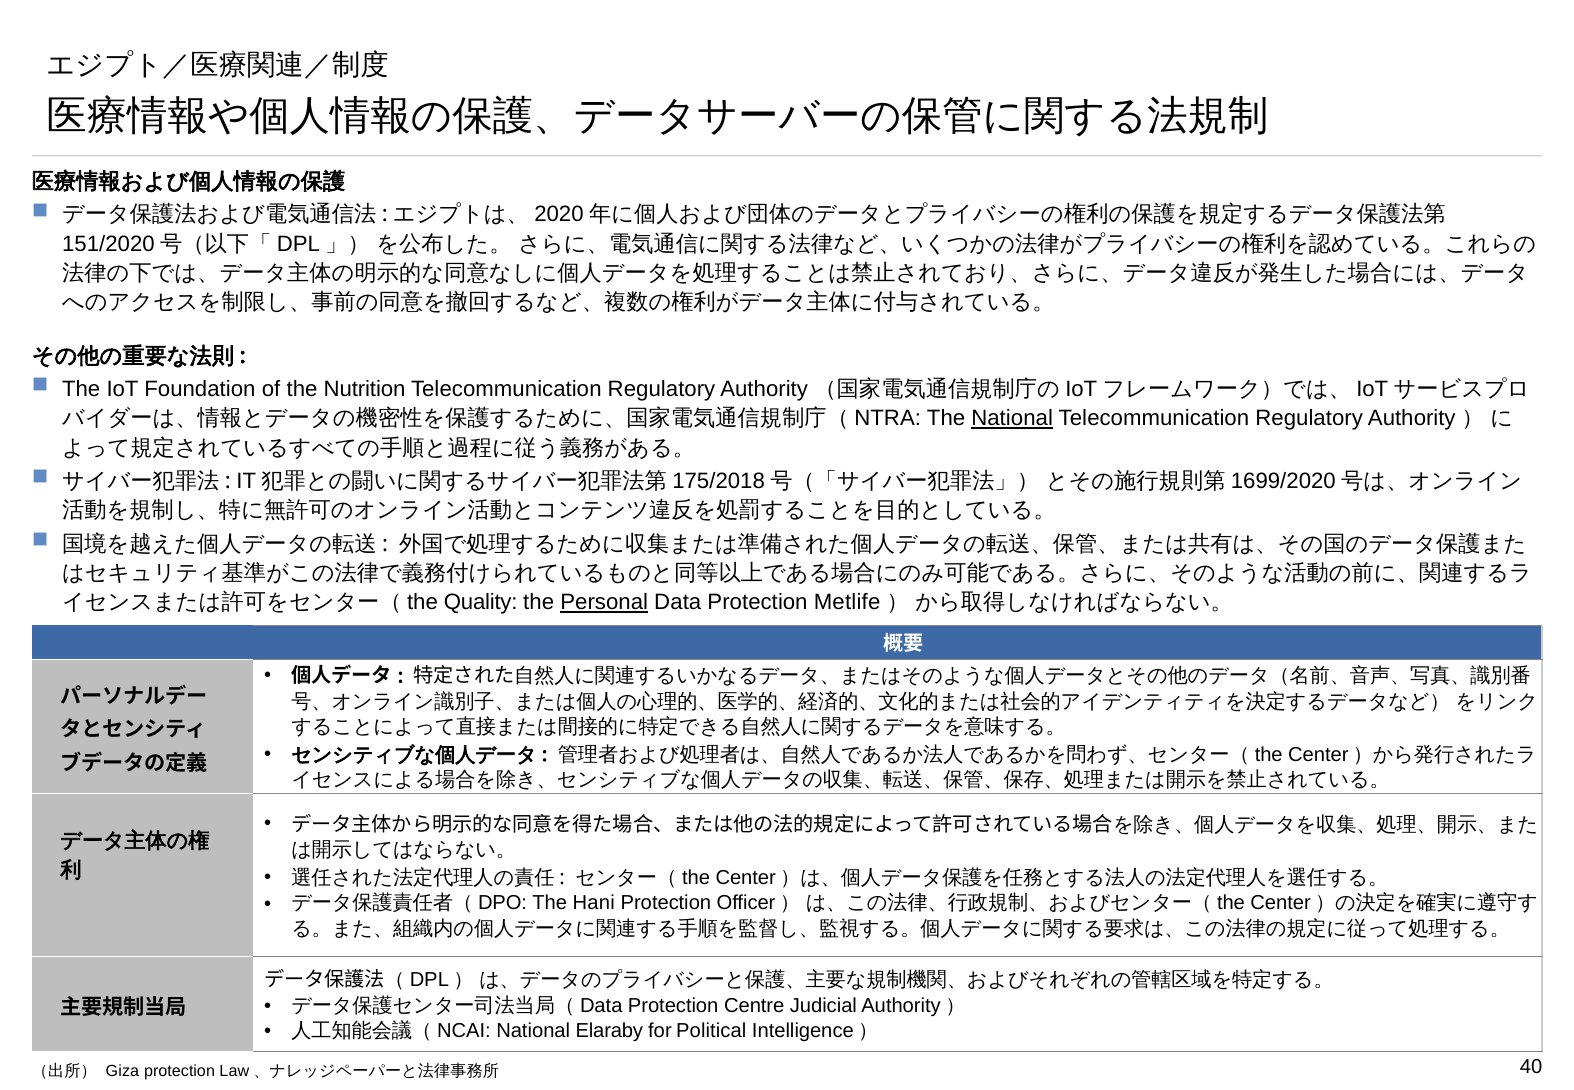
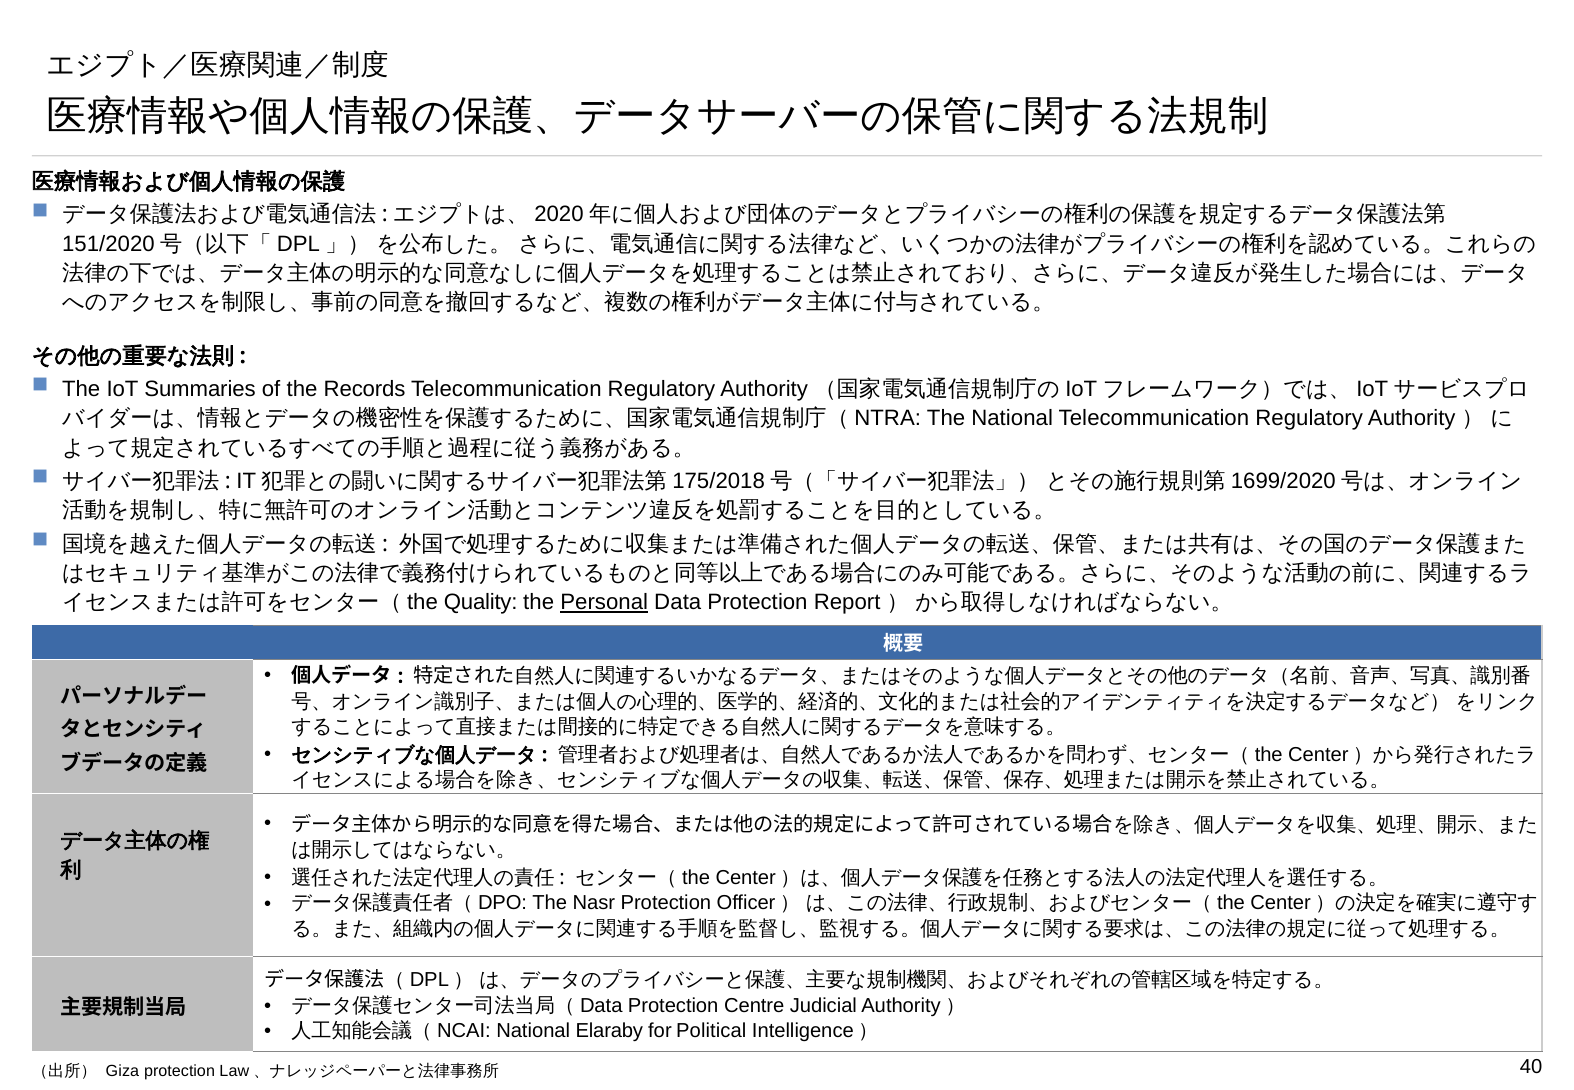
Foundation: Foundation -> Summaries
Nutrition: Nutrition -> Records
National at (1012, 418) underline: present -> none
Metlife: Metlife -> Report
Hani: Hani -> Nasr
